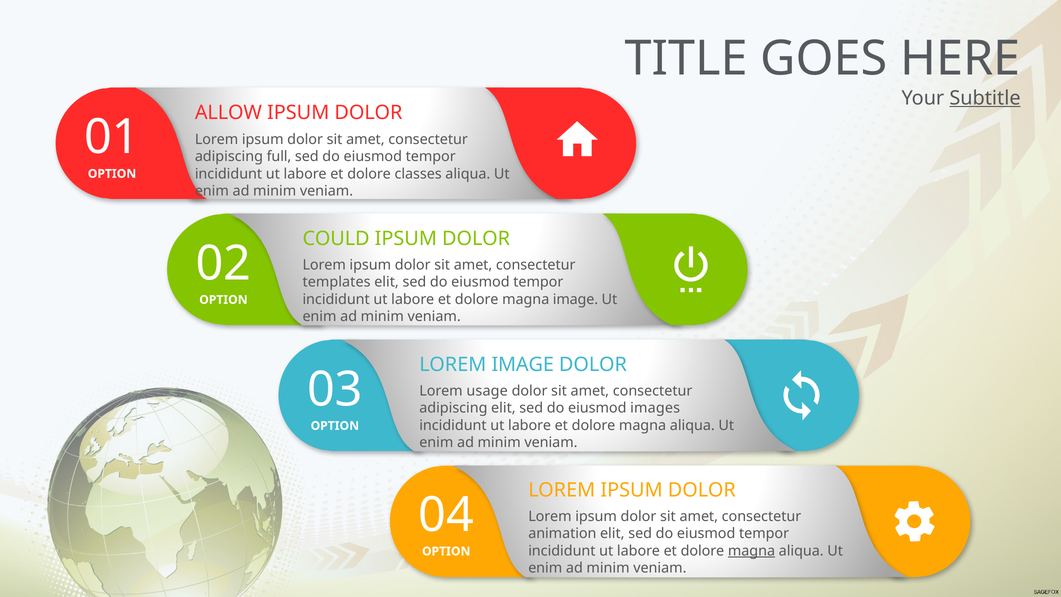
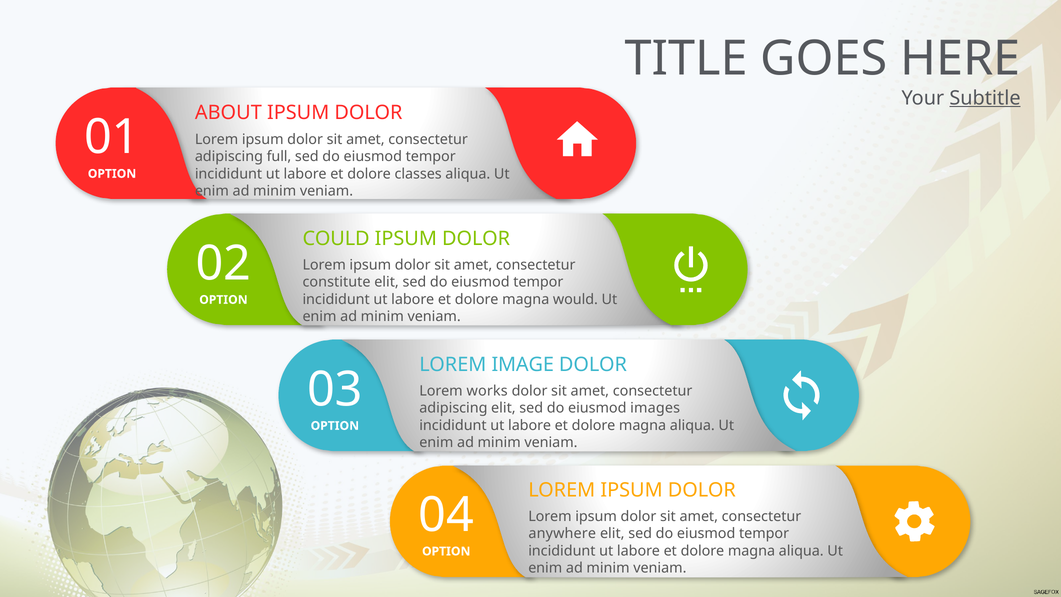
ALLOW: ALLOW -> ABOUT
templates: templates -> constitute
magna image: image -> would
usage: usage -> works
animation: animation -> anywhere
magna at (751, 551) underline: present -> none
